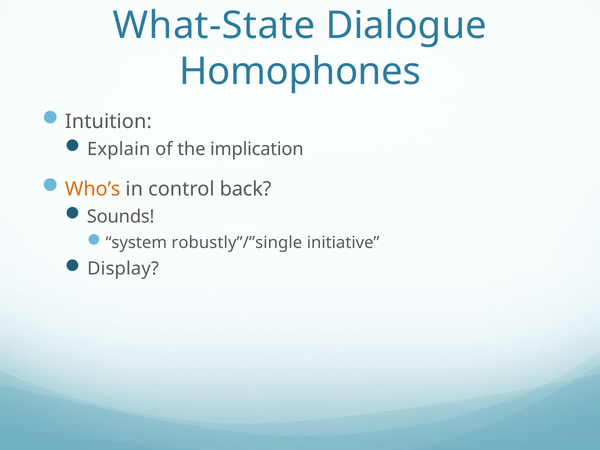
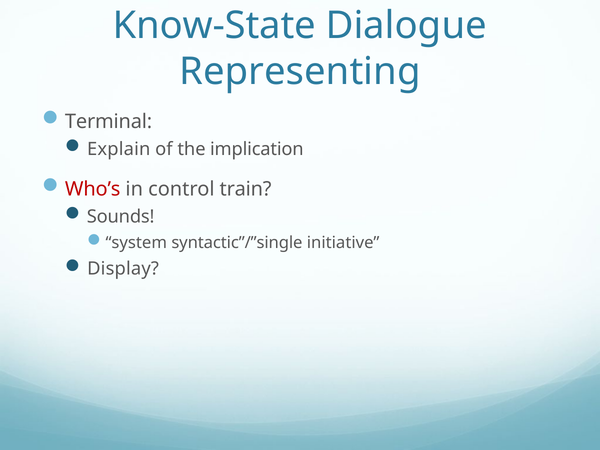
What-State: What-State -> Know-State
Homophones: Homophones -> Representing
Intuition: Intuition -> Terminal
Who’s colour: orange -> red
back: back -> train
robustly”/”single: robustly”/”single -> syntactic”/”single
